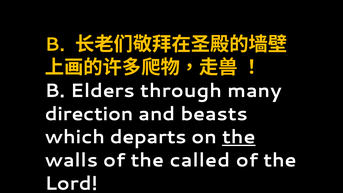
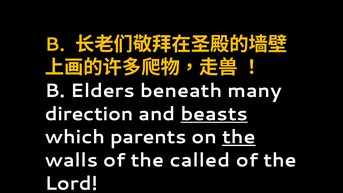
through: through -> beneath
beasts underline: none -> present
departs: departs -> parents
